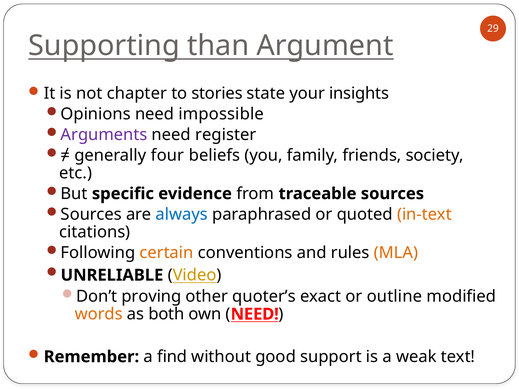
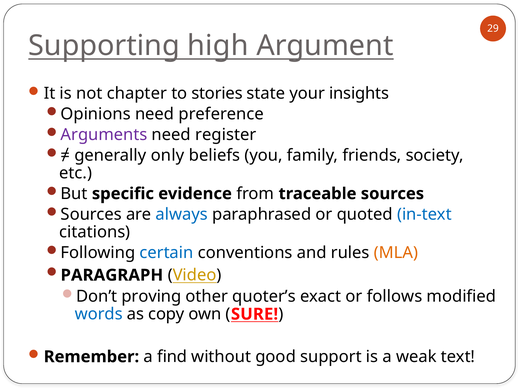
than: than -> high
impossible: impossible -> preference
four: four -> only
in-text colour: orange -> blue
certain colour: orange -> blue
UNRELIABLE: UNRELIABLE -> PARAGRAPH
outline: outline -> follows
words colour: orange -> blue
both: both -> copy
NEED at (255, 314): NEED -> SURE
